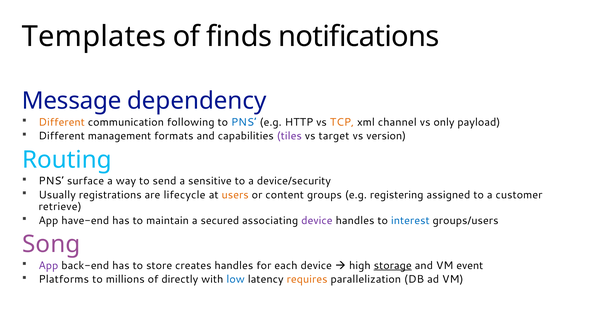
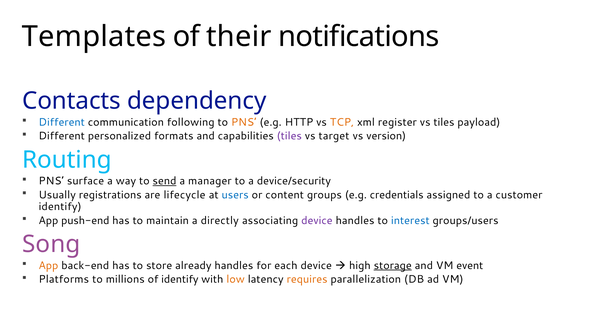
finds: finds -> their
Message: Message -> Contacts
Different at (62, 122) colour: orange -> blue
PNS at (244, 122) colour: blue -> orange
channel: channel -> register
vs only: only -> tiles
management: management -> personalized
send underline: none -> present
sensitive: sensitive -> manager
users colour: orange -> blue
registering: registering -> credentials
retrieve at (60, 207): retrieve -> identify
have-end: have-end -> push-end
secured: secured -> directly
App at (48, 266) colour: purple -> orange
creates: creates -> already
of directly: directly -> identify
low colour: blue -> orange
